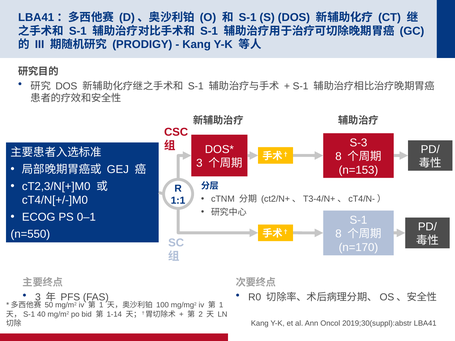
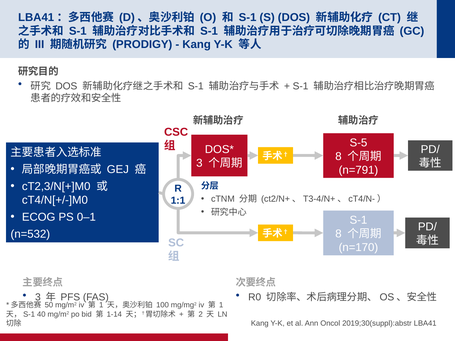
S-3: S-3 -> S-5
n=153: n=153 -> n=791
n=550: n=550 -> n=532
